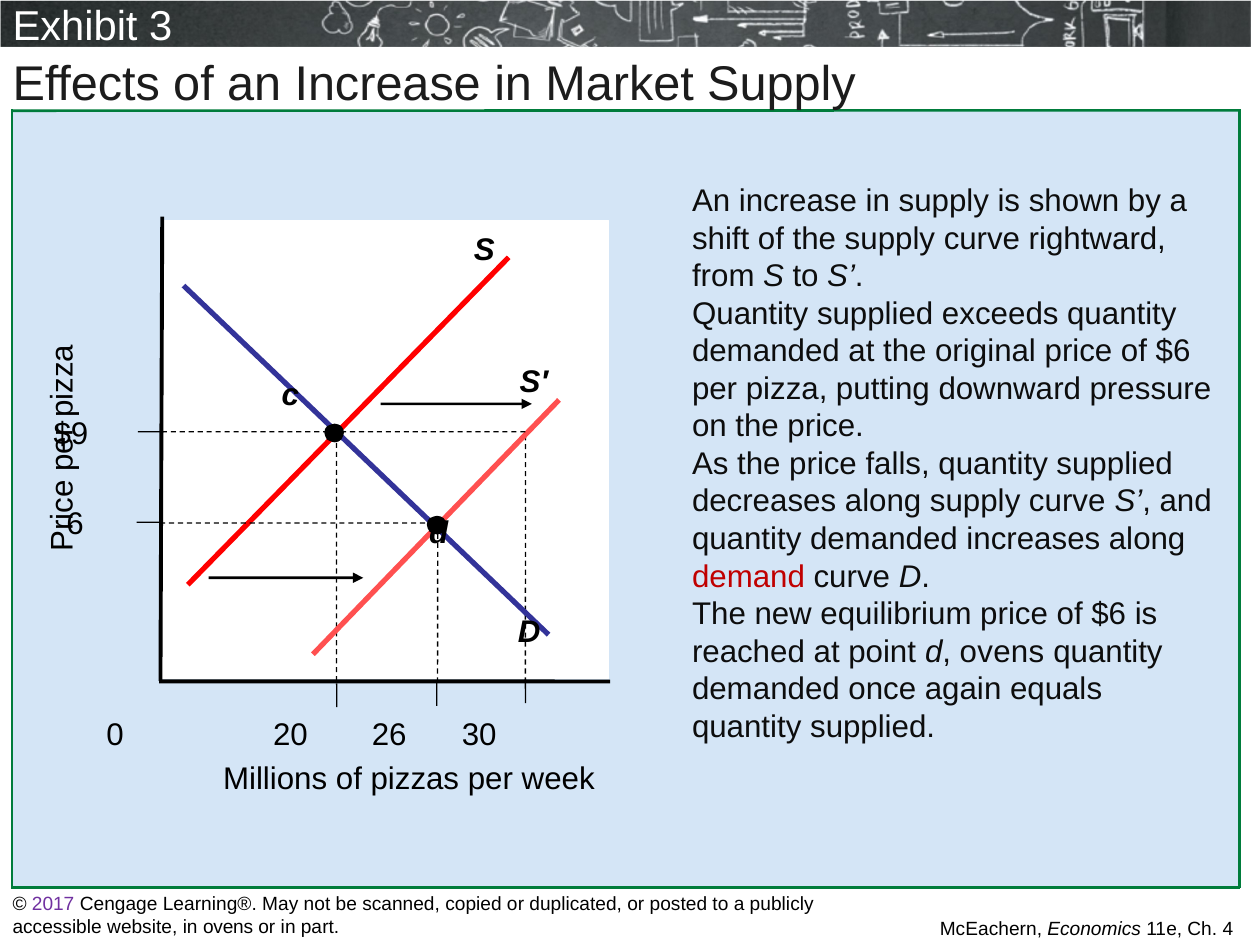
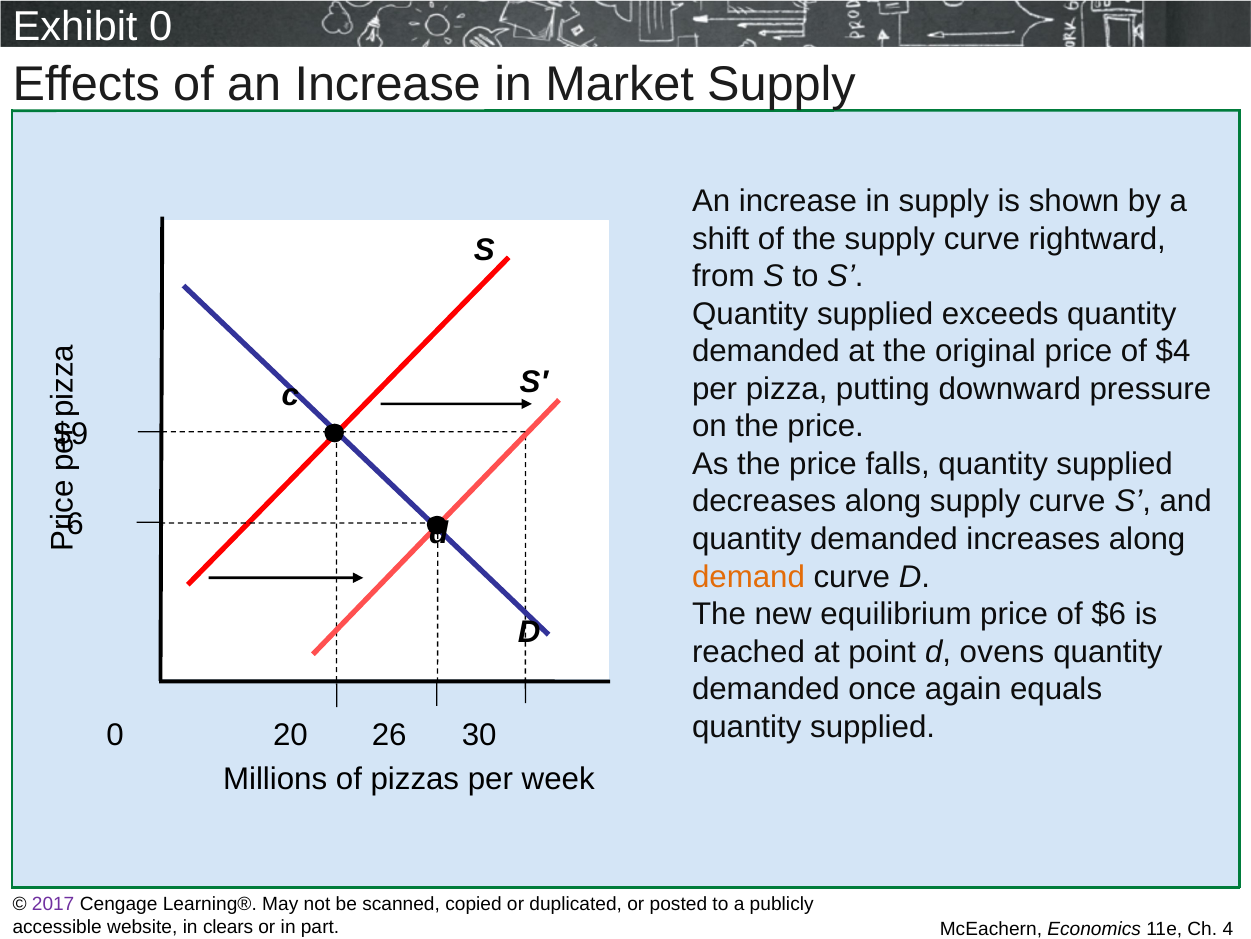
Exhibit 3: 3 -> 0
original price of $6: $6 -> $4
demand colour: red -> orange
in ovens: ovens -> clears
